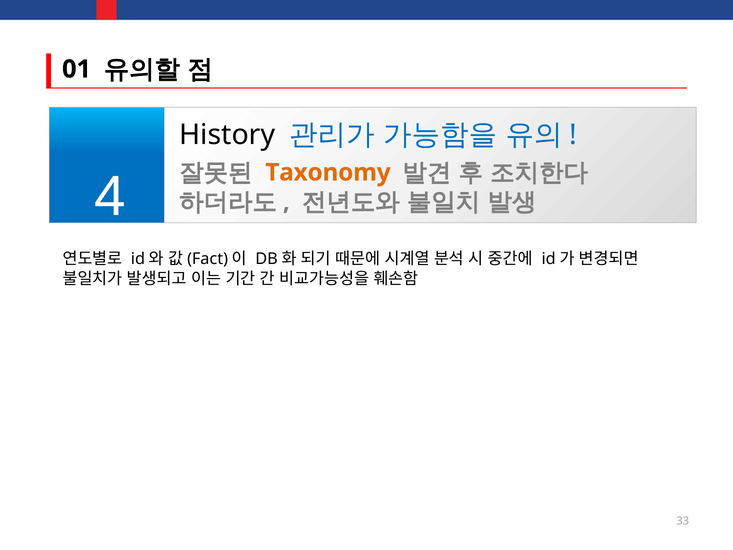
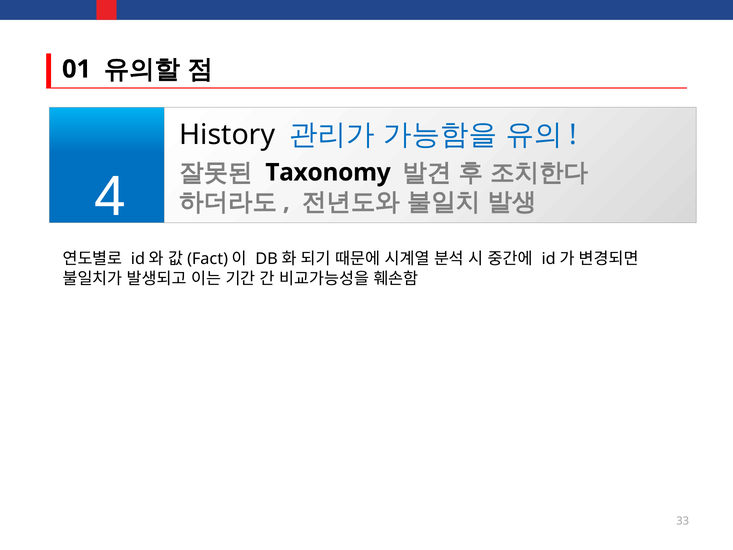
Taxonomy colour: orange -> black
